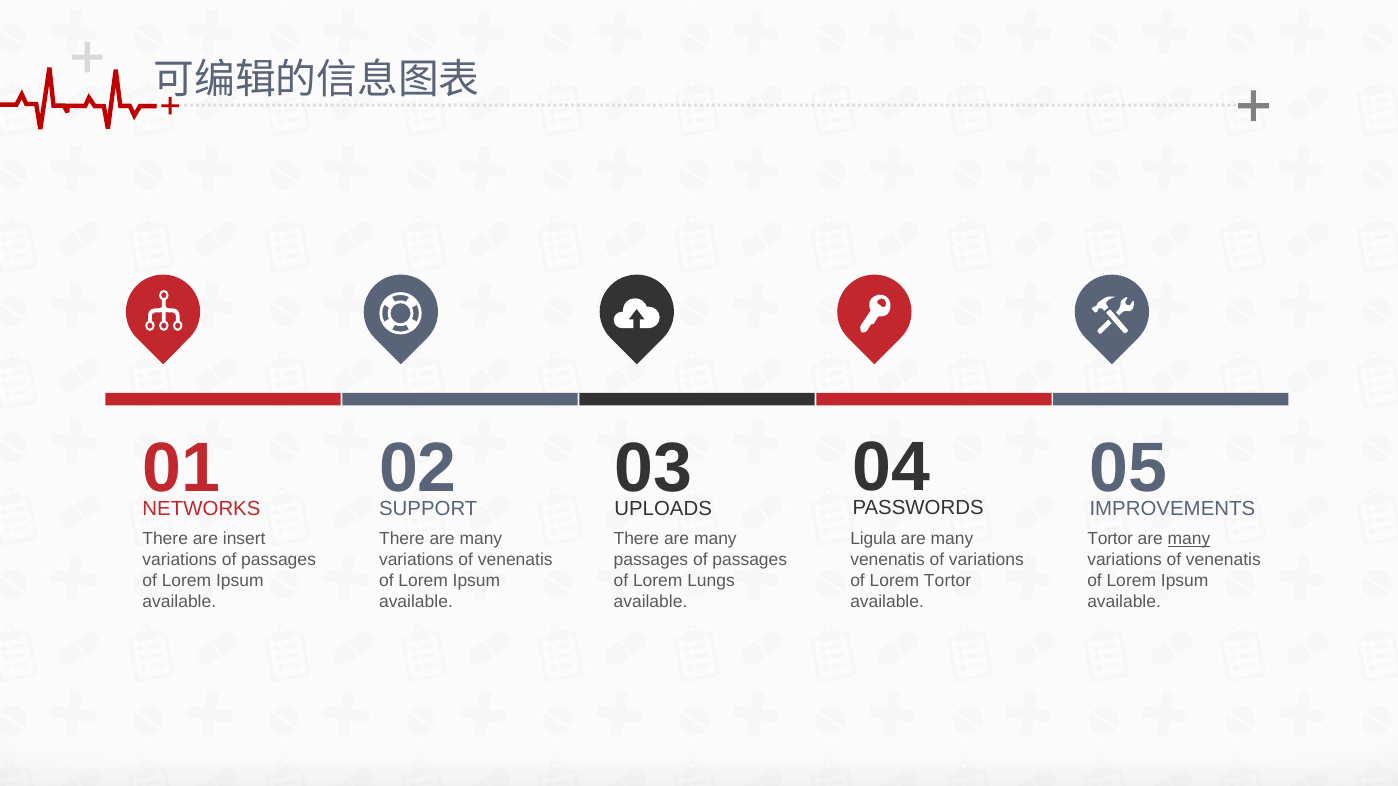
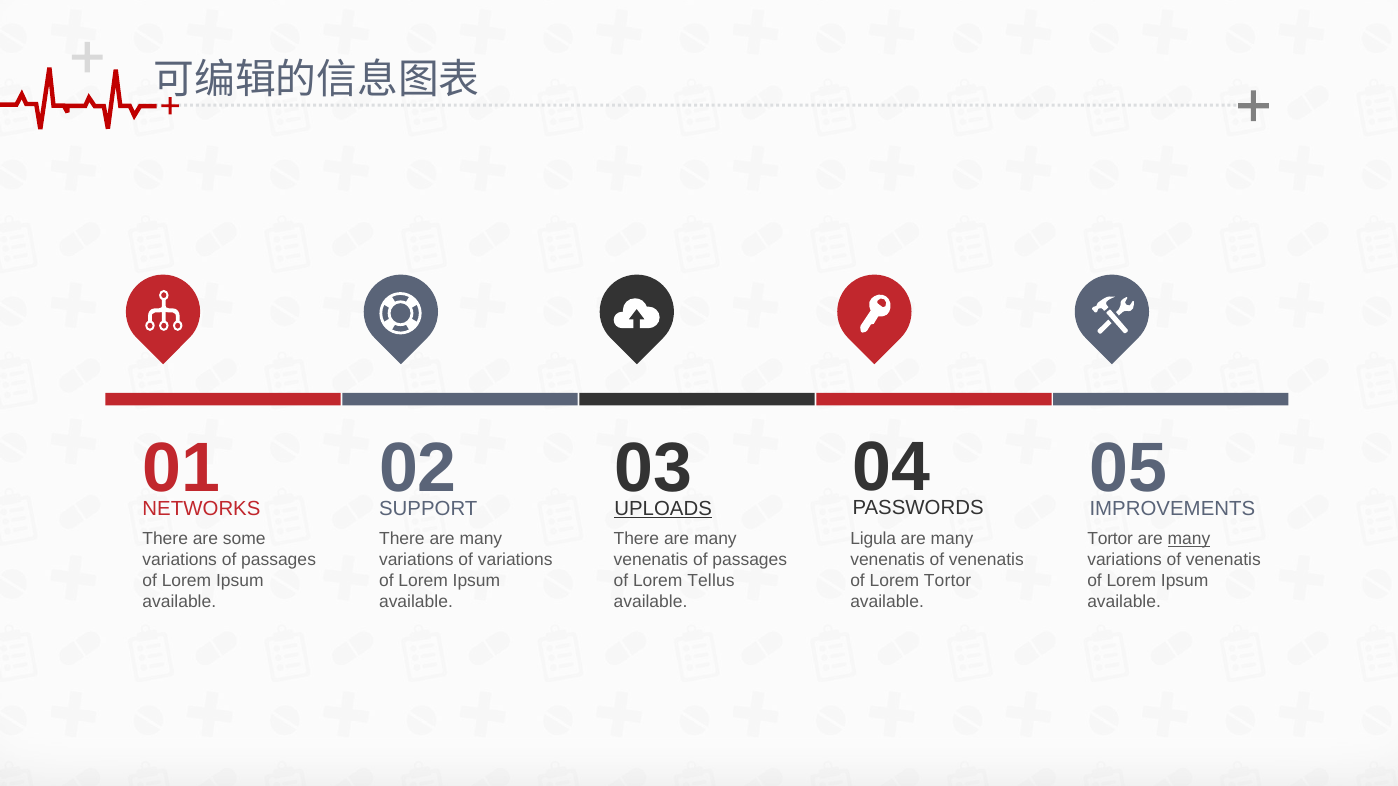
UPLOADS underline: none -> present
insert: insert -> some
venenatis at (515, 560): venenatis -> variations
passages at (651, 560): passages -> venenatis
variations at (986, 560): variations -> venenatis
Lungs: Lungs -> Tellus
